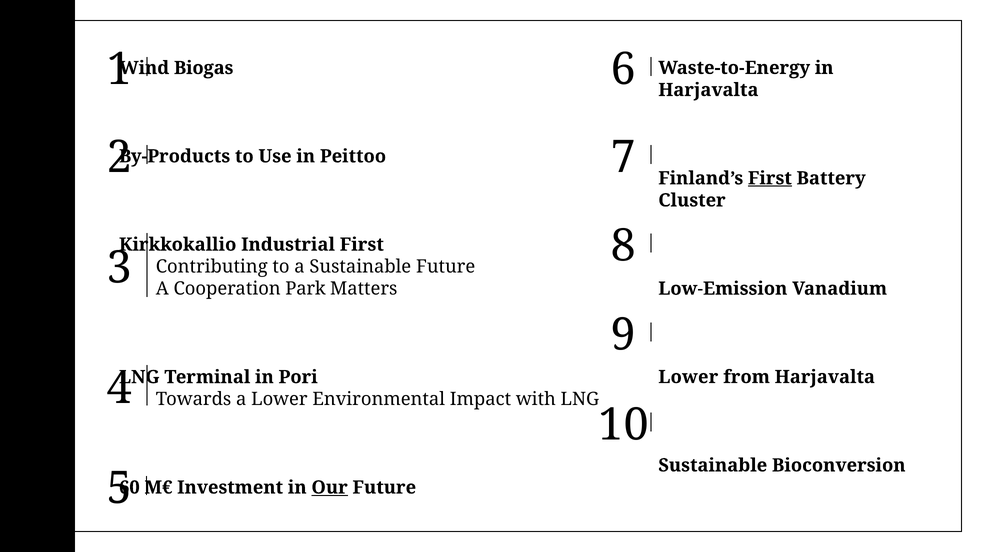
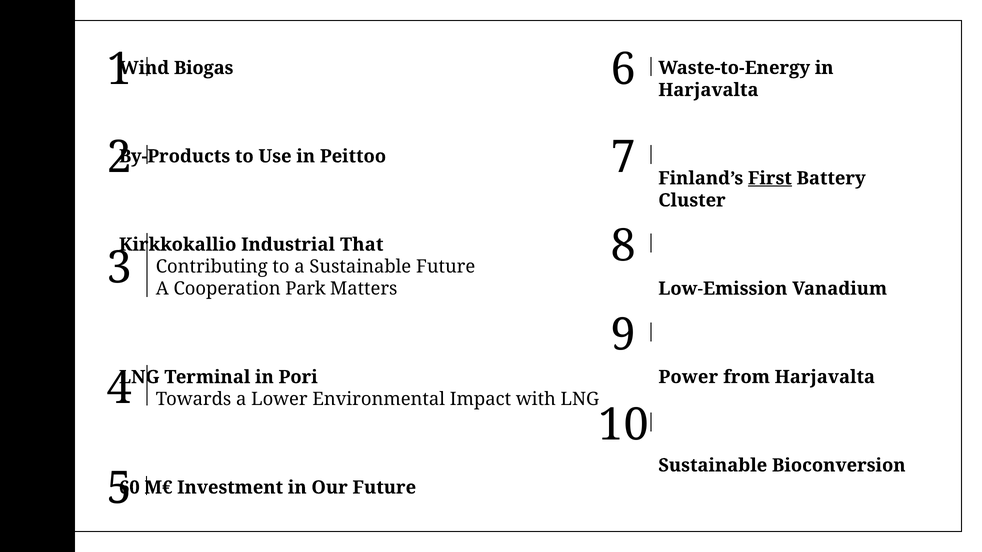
Industrial First: First -> That
Lower at (688, 377): Lower -> Power
Our underline: present -> none
